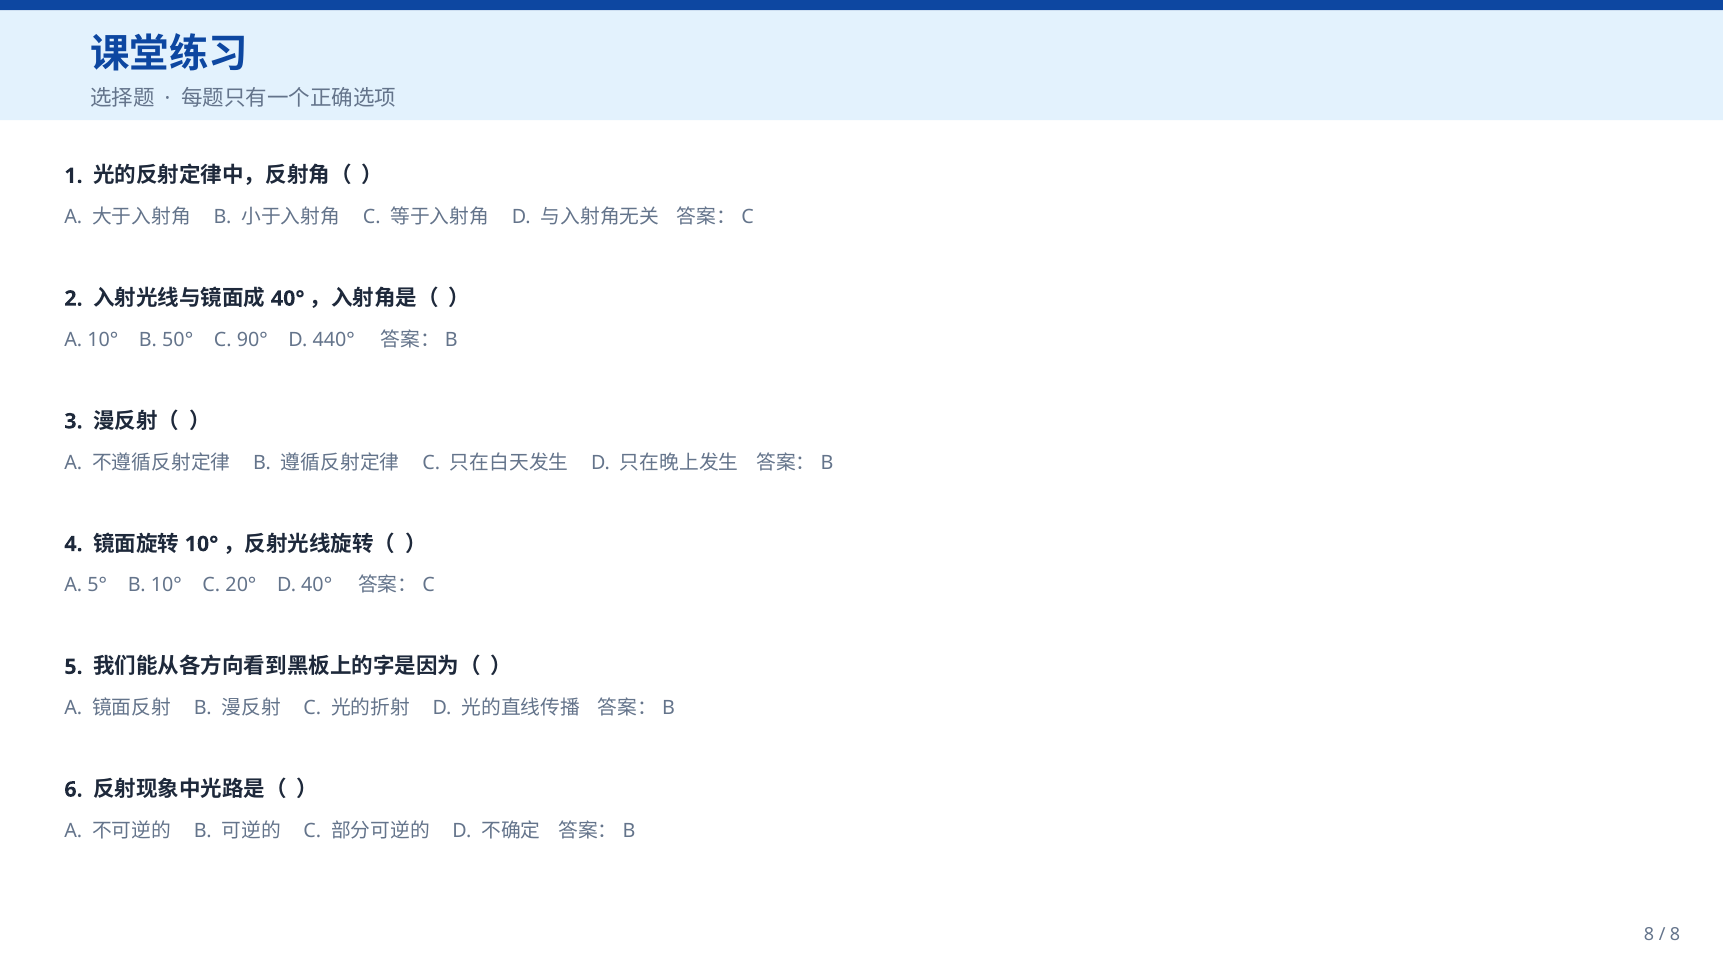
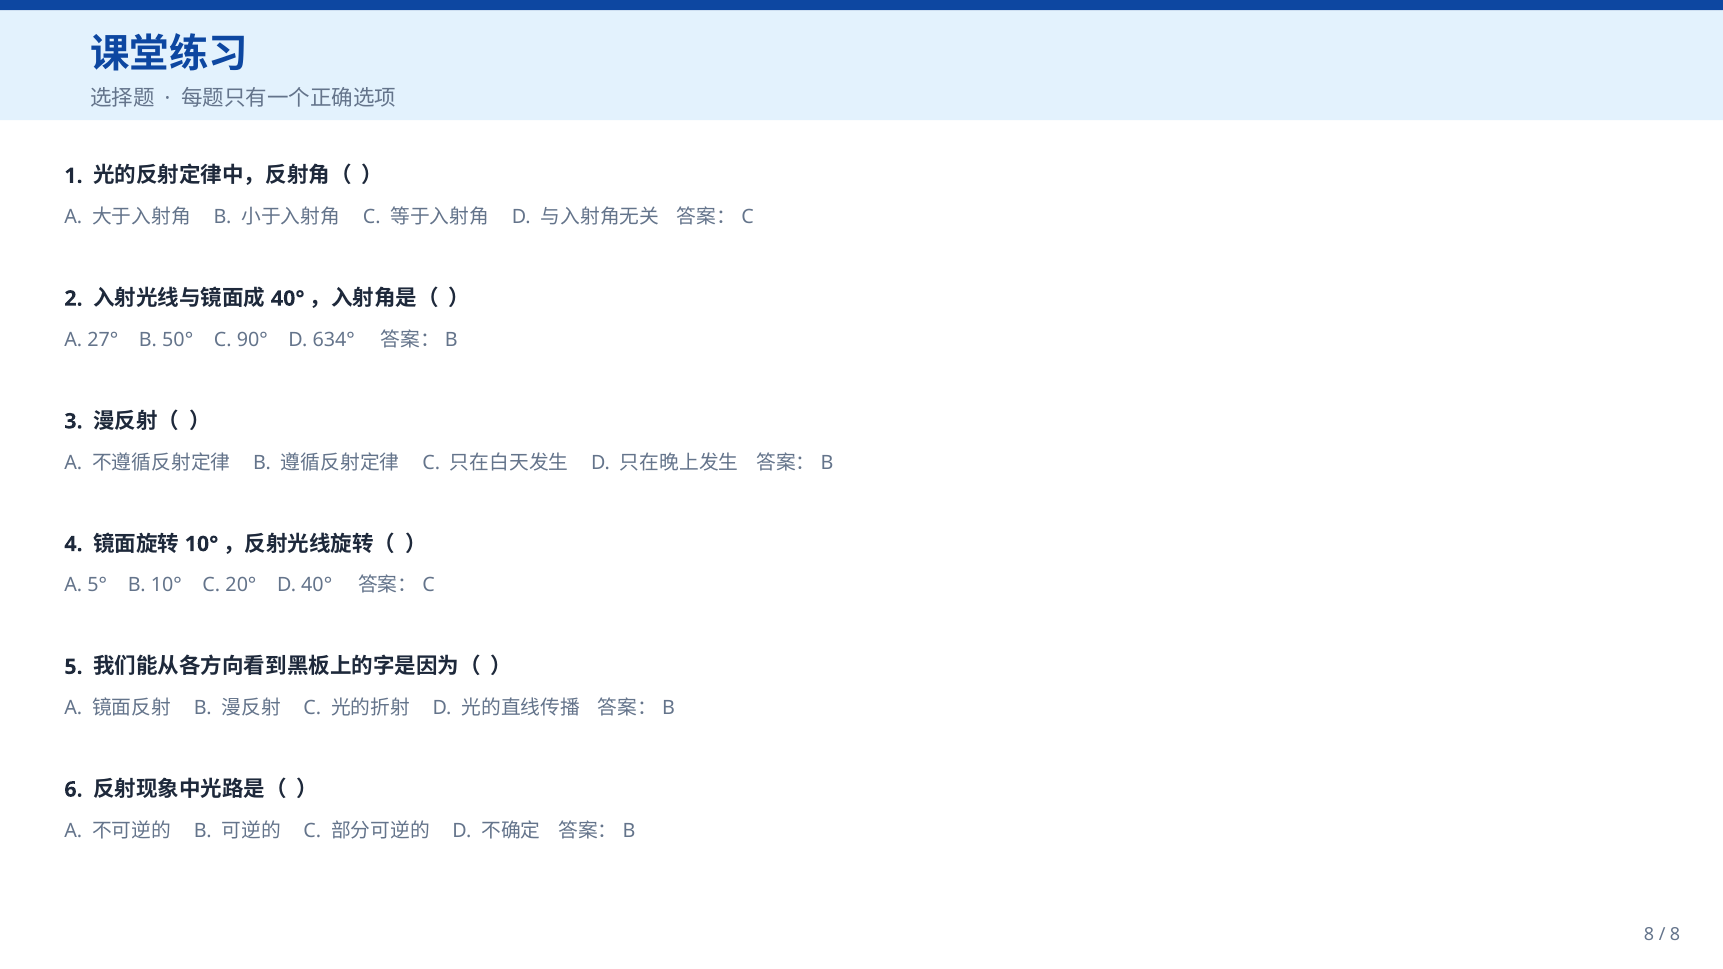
A 10°: 10° -> 27°
440°: 440° -> 634°
